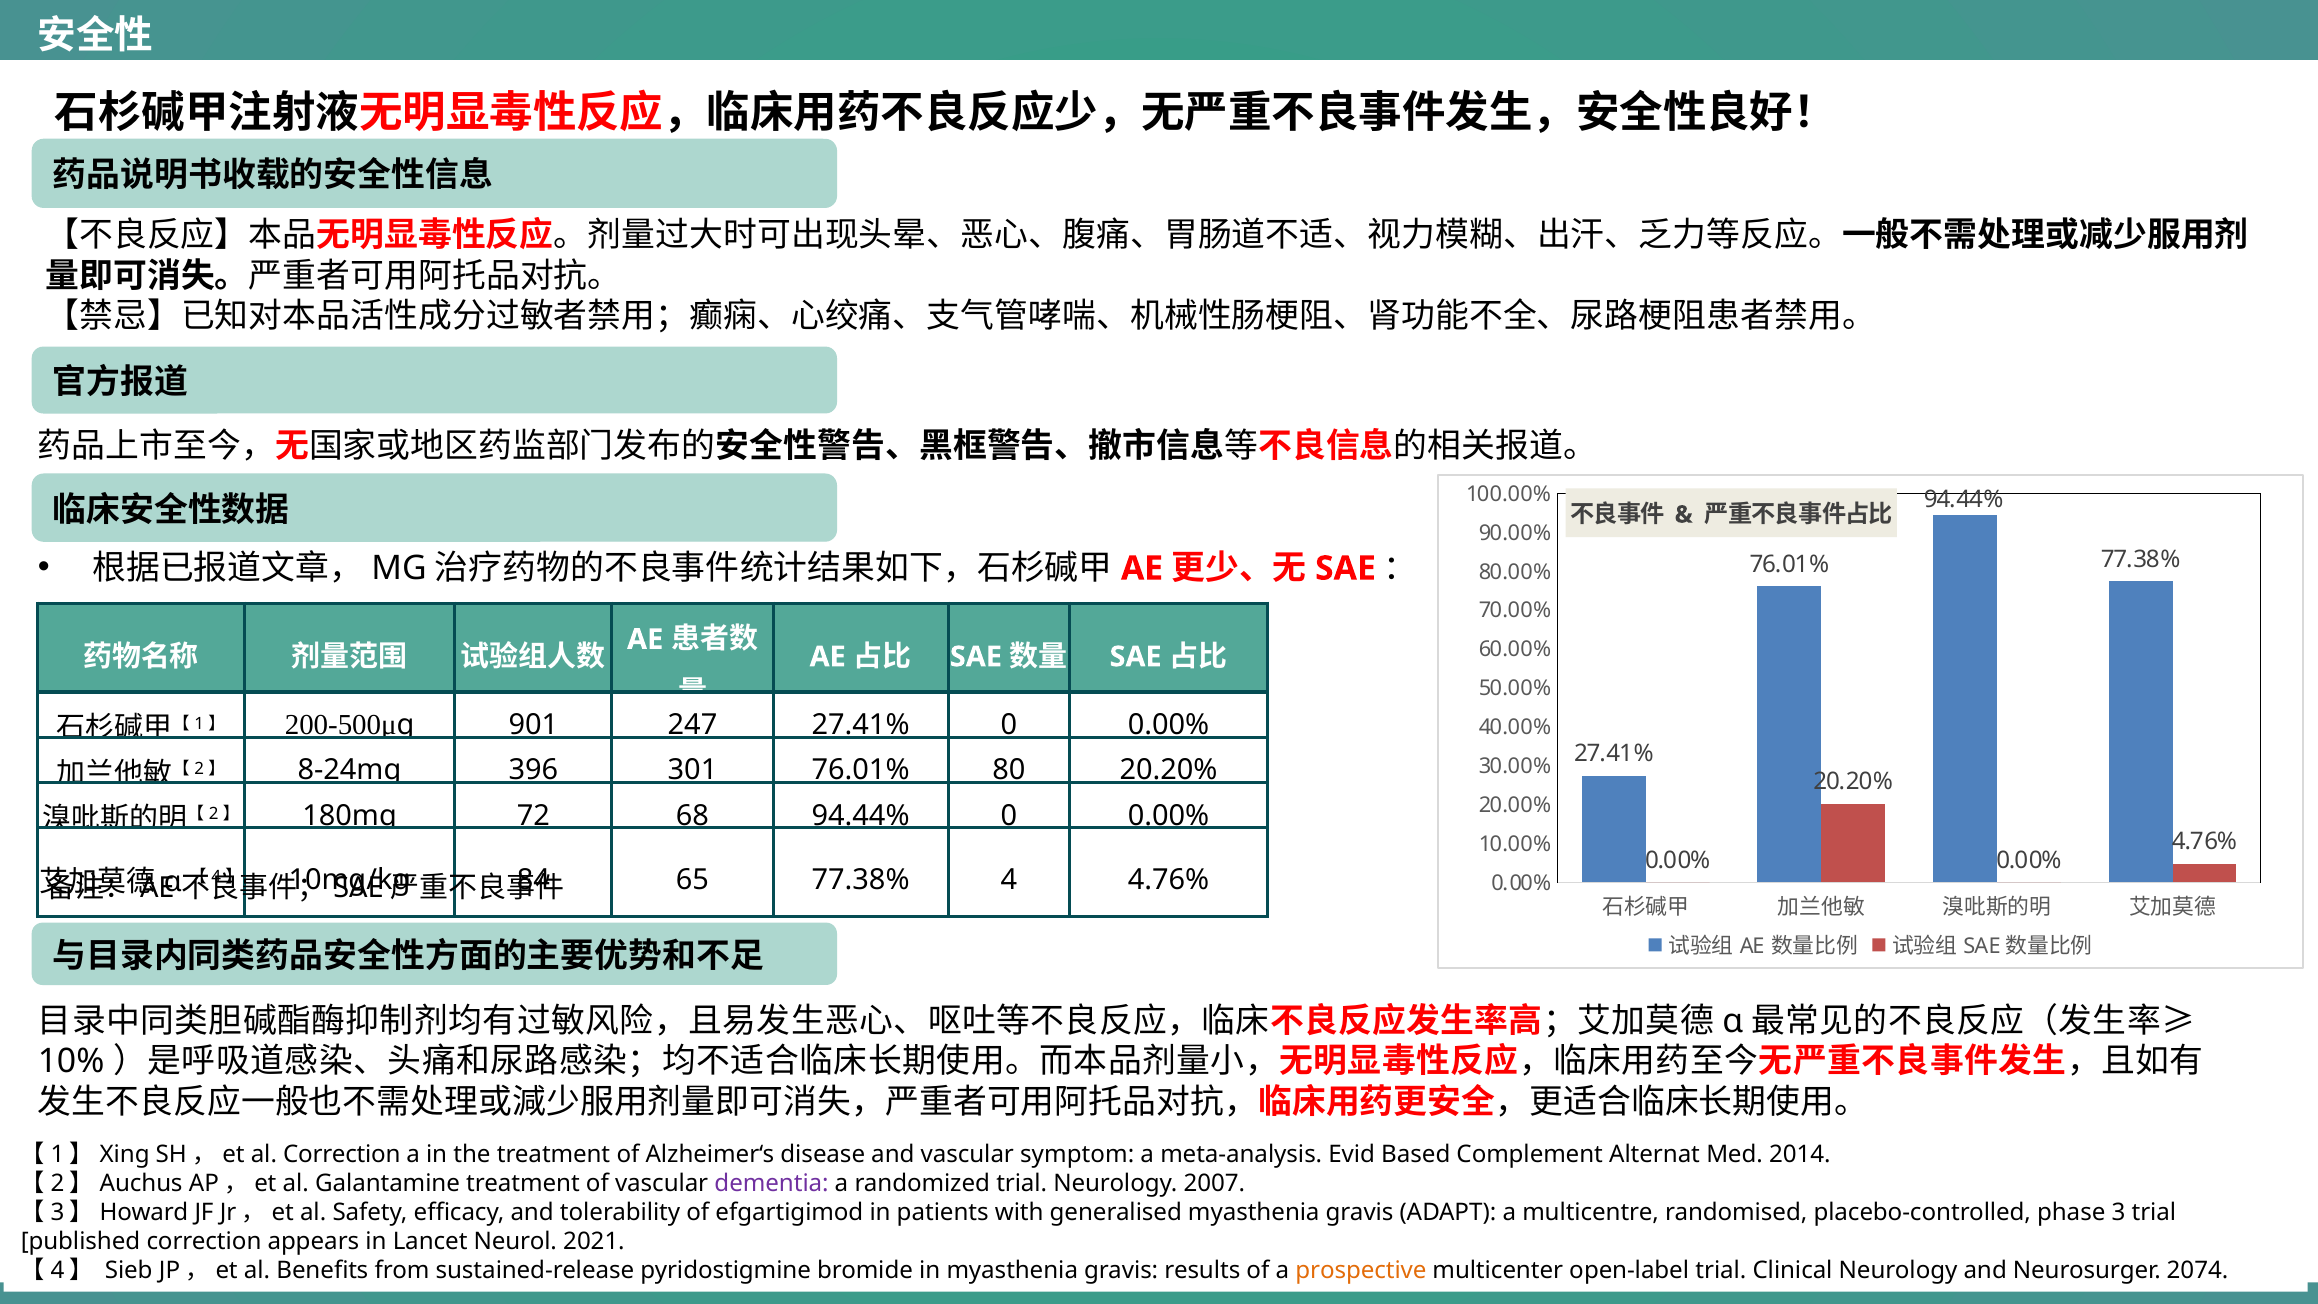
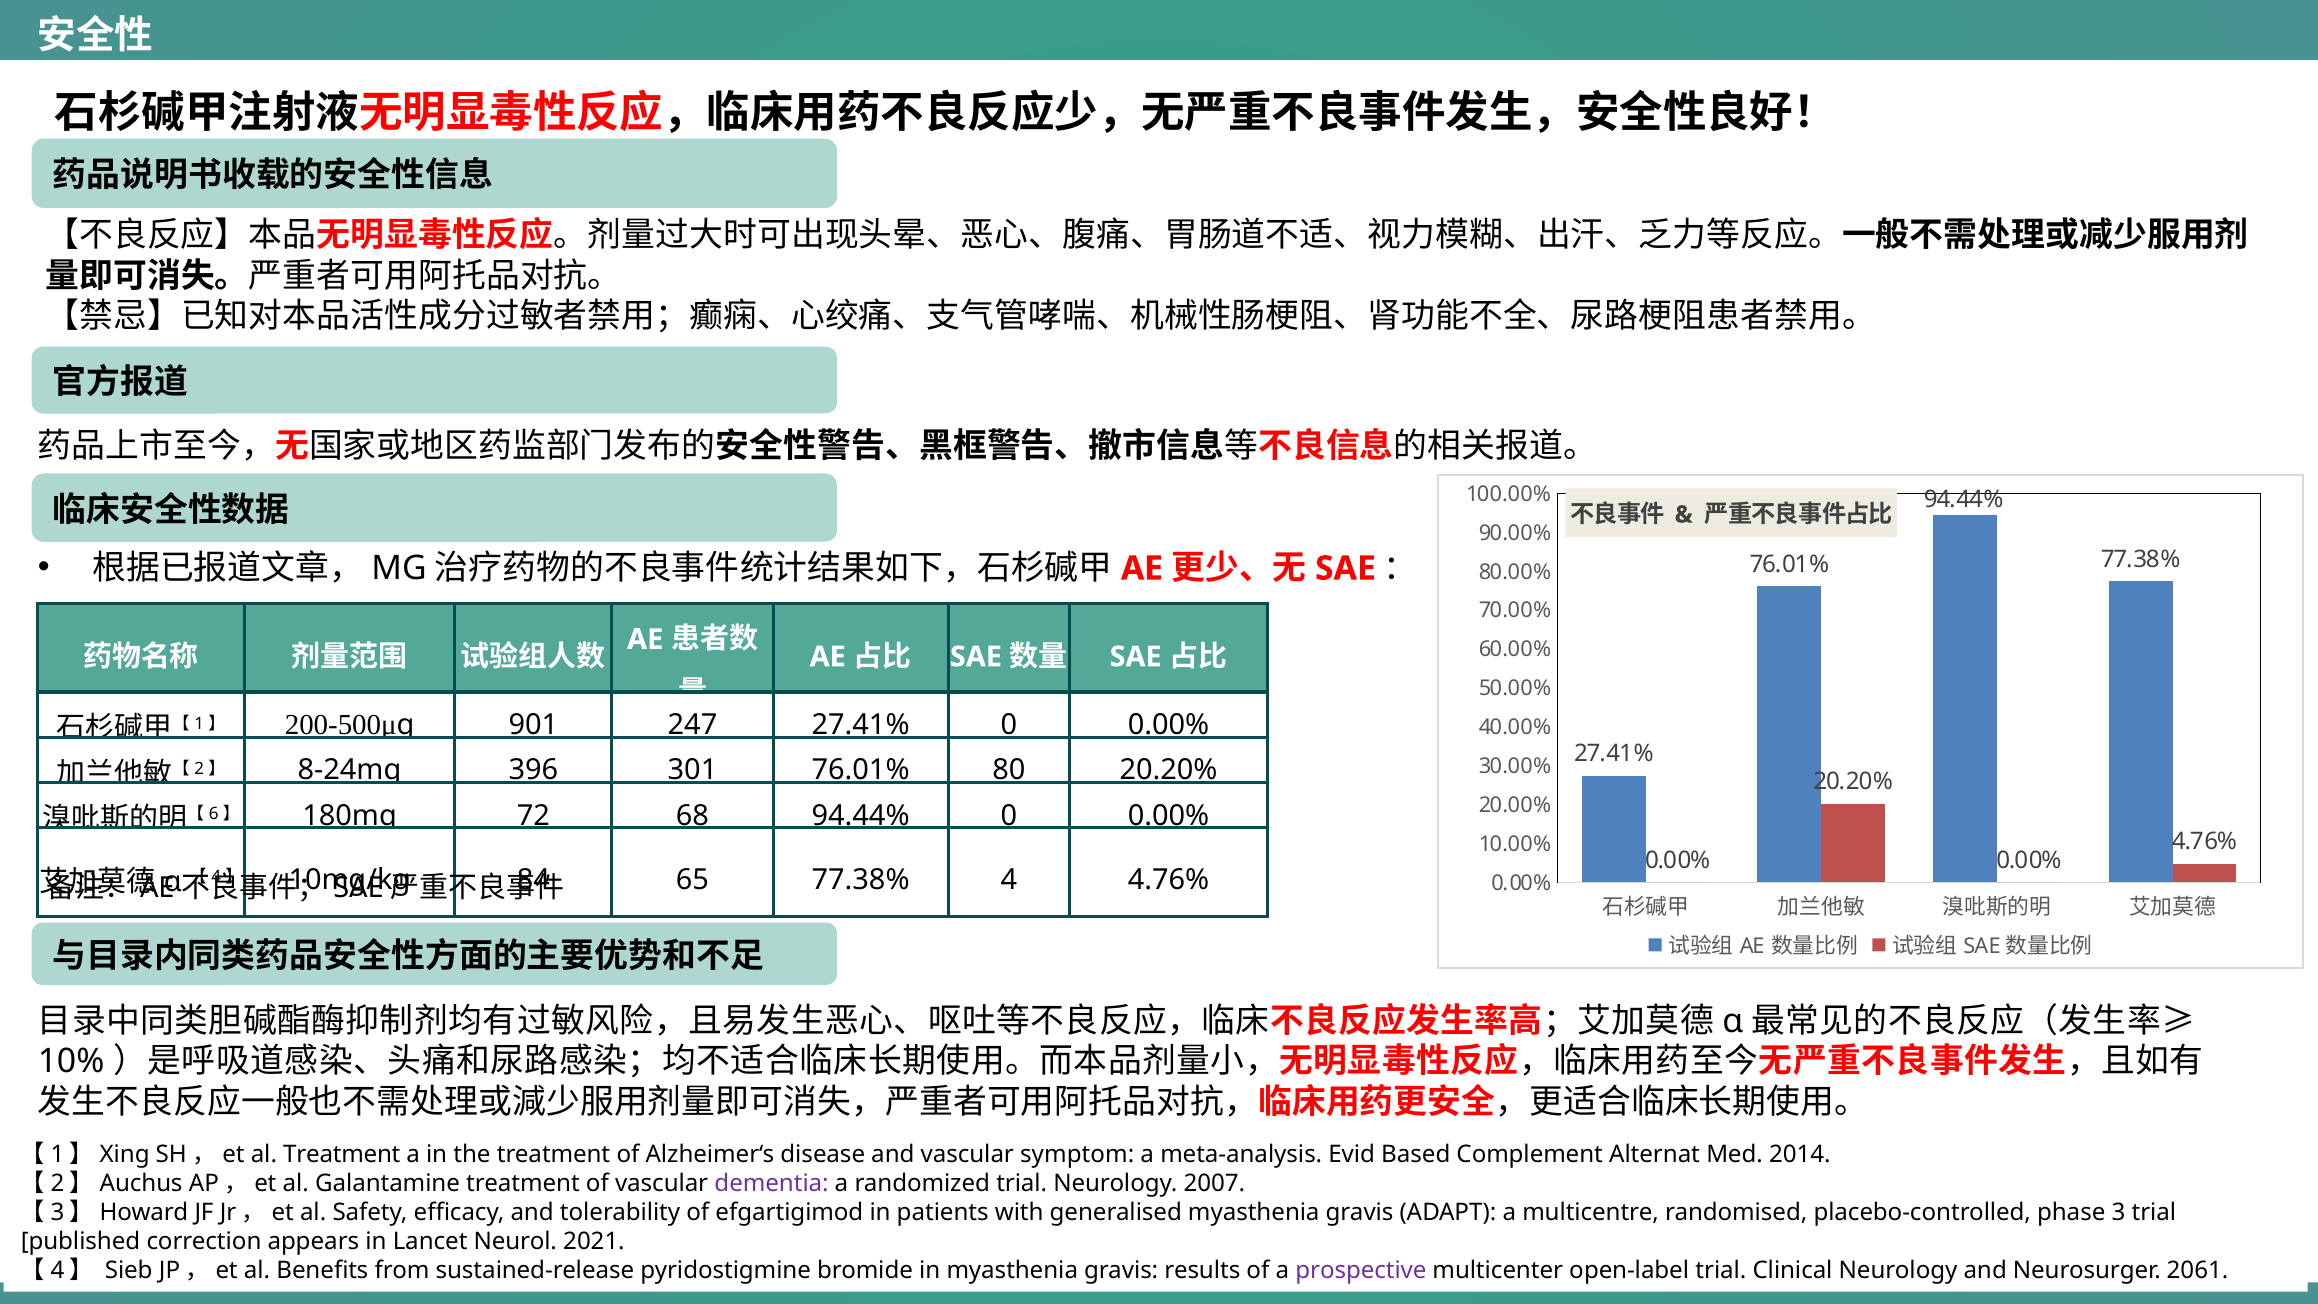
2 at (214, 814): 2 -> 6
al Correction: Correction -> Treatment
prospective colour: orange -> purple
2074: 2074 -> 2061
